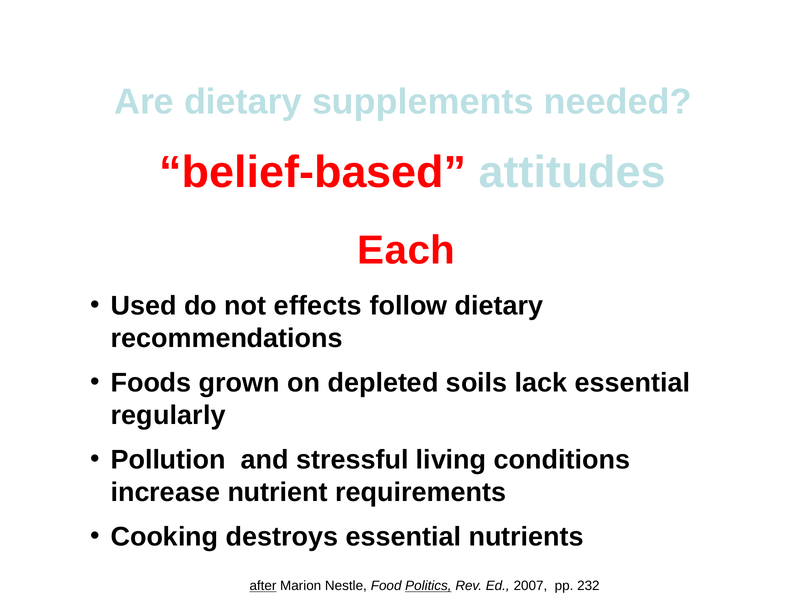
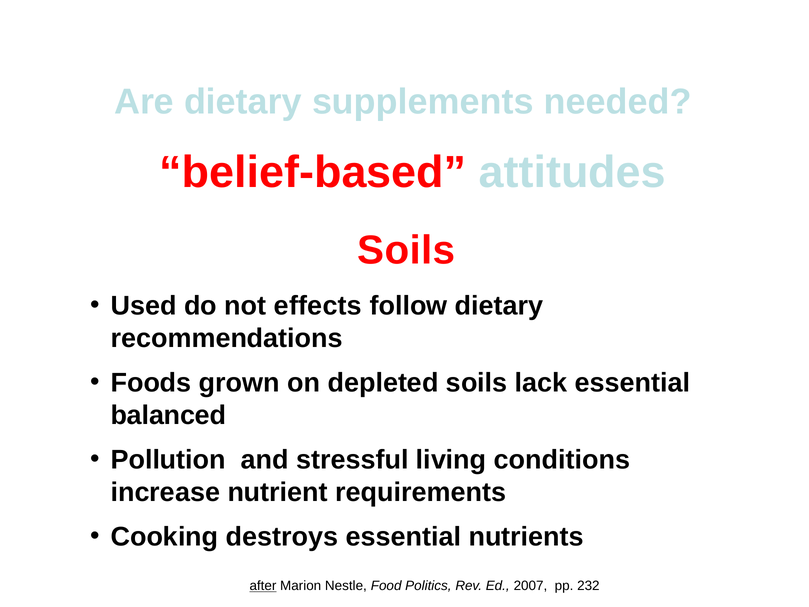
Each at (406, 250): Each -> Soils
regularly: regularly -> balanced
Politics underline: present -> none
